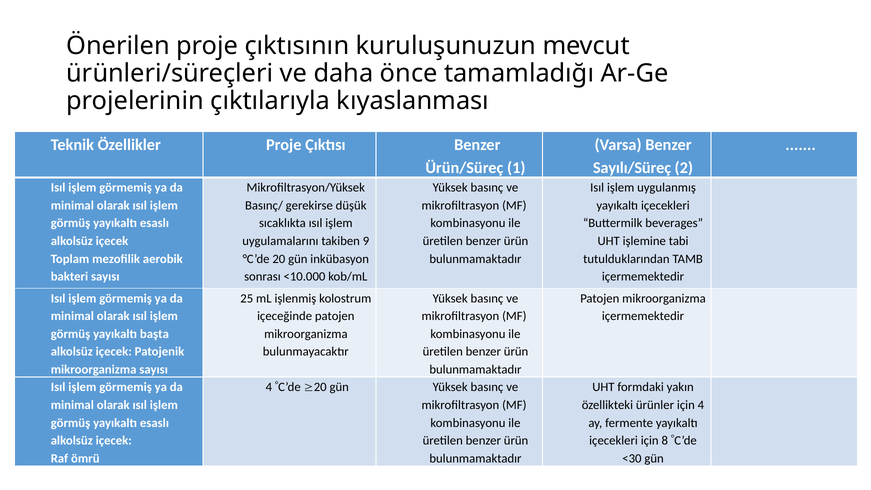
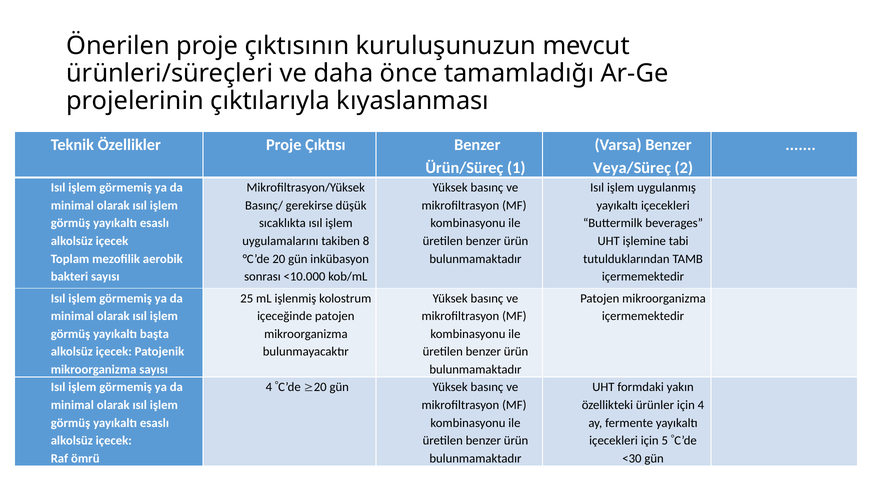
Sayılı/Süreç: Sayılı/Süreç -> Veya/Süreç
9: 9 -> 8
8: 8 -> 5
